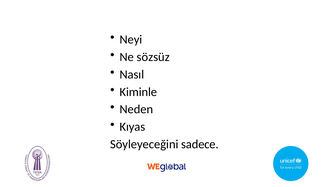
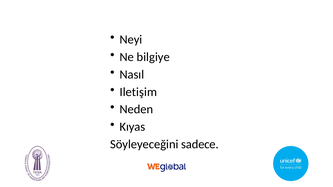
sözsüz: sözsüz -> bilgiye
Kiminle: Kiminle -> Iletişim
